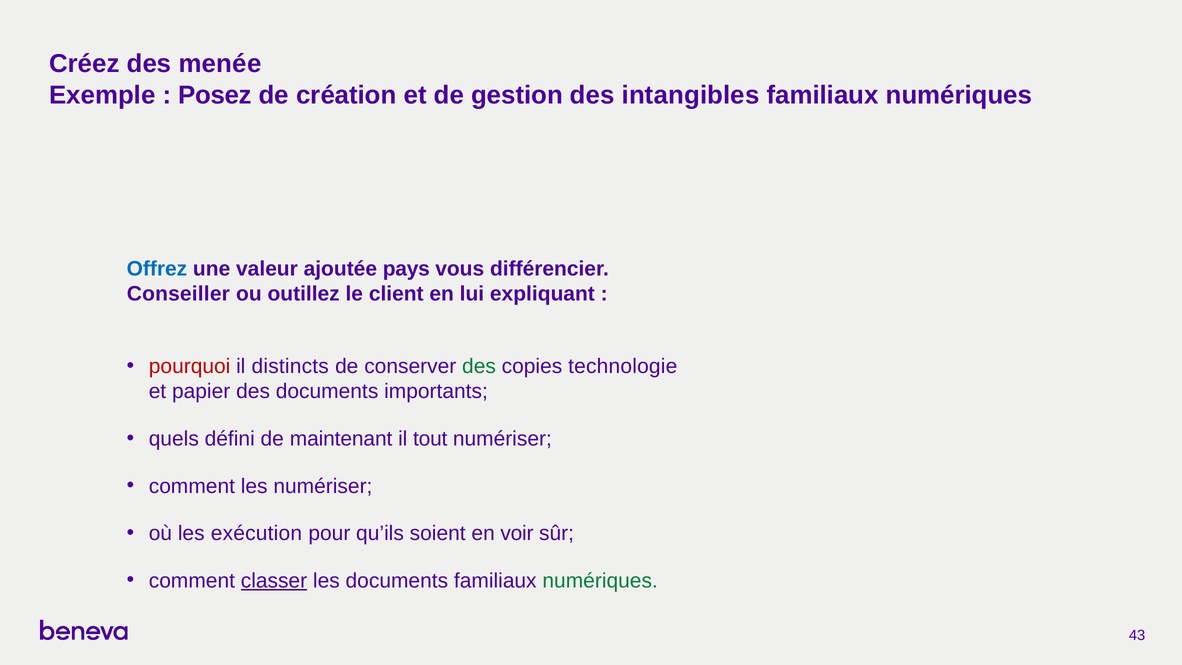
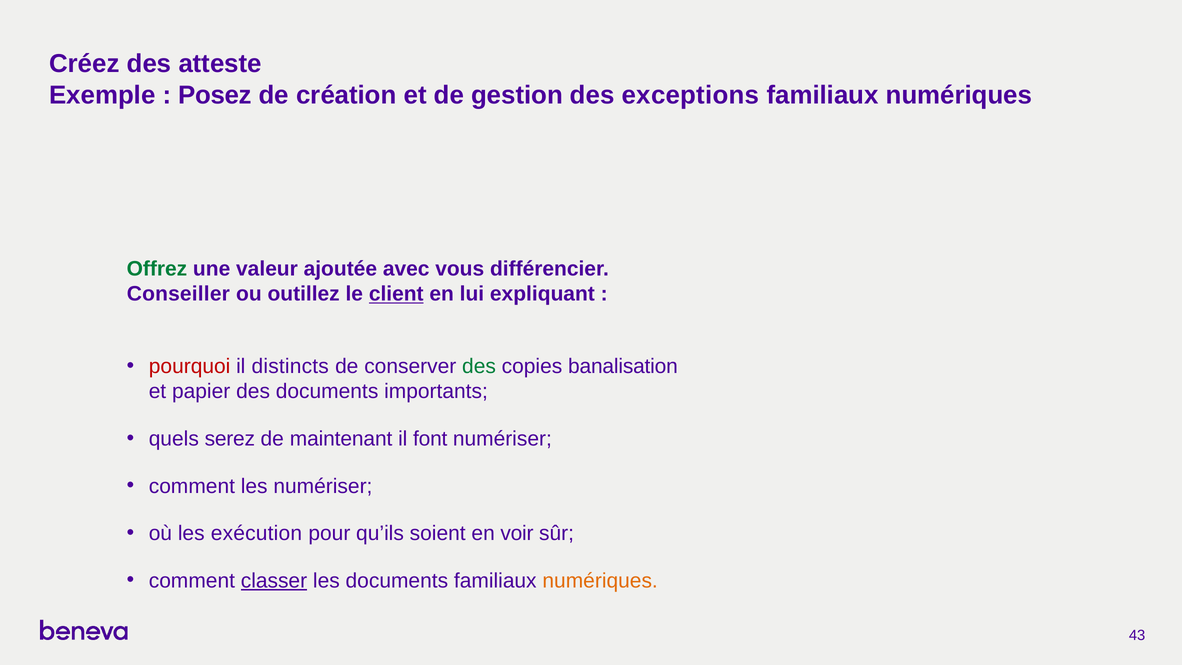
menée: menée -> atteste
intangibles: intangibles -> exceptions
Offrez colour: blue -> green
pays: pays -> avec
client underline: none -> present
technologie: technologie -> banalisation
défini: défini -> serez
tout: tout -> font
numériques at (600, 581) colour: green -> orange
